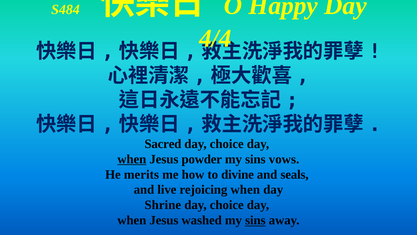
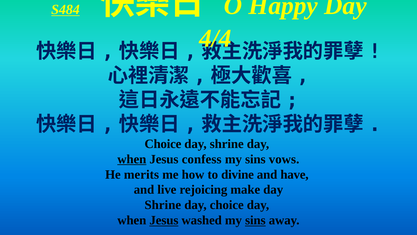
S484 underline: none -> present
Sacred at (163, 144): Sacred -> Choice
choice at (227, 144): choice -> shrine
powder: powder -> confess
seals: seals -> have
rejoicing when: when -> make
Jesus at (164, 220) underline: none -> present
